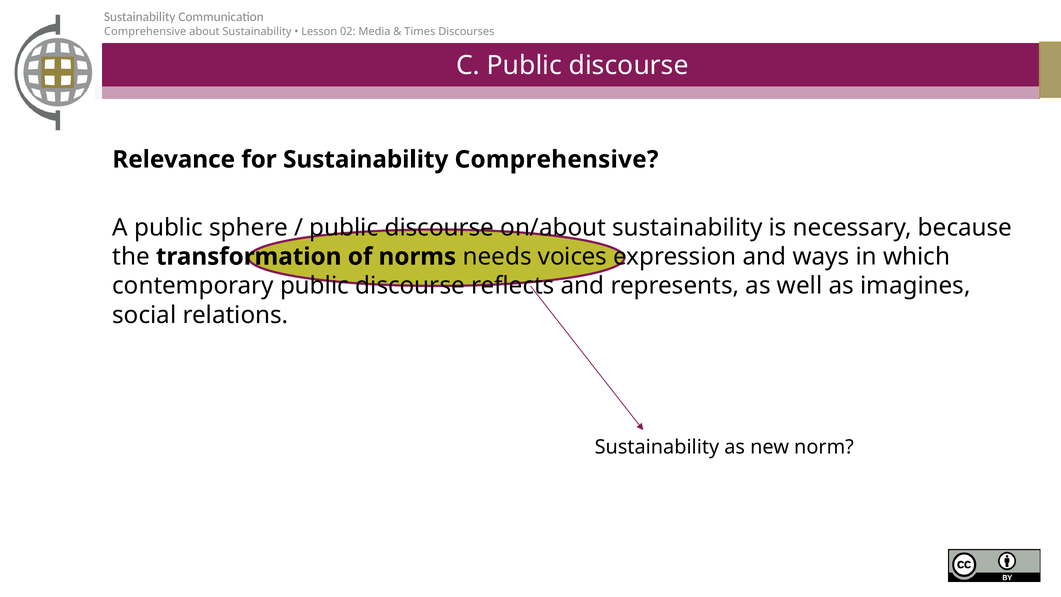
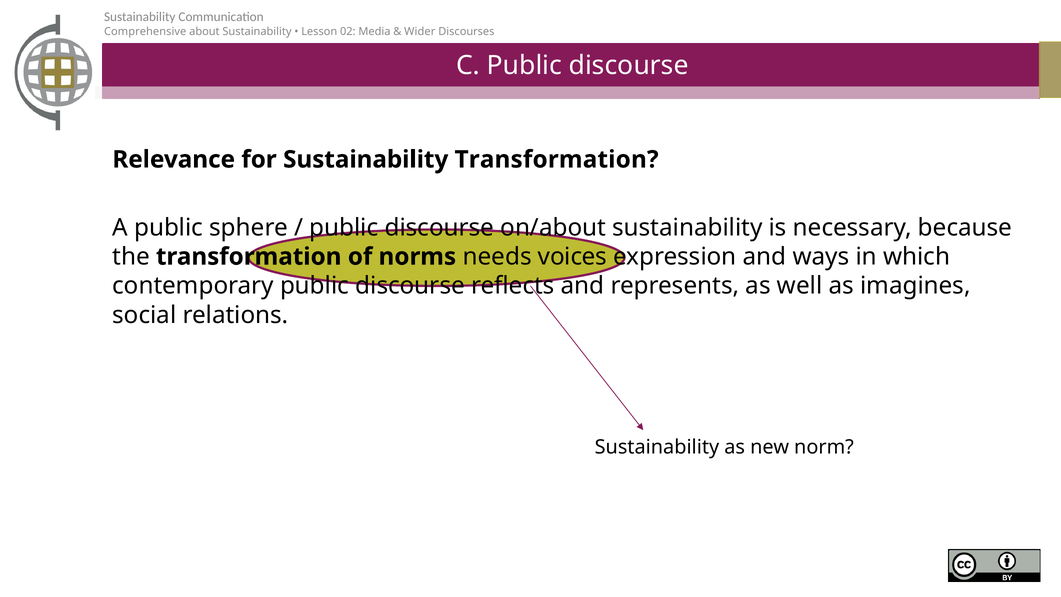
Times: Times -> Wider
Sustainability Comprehensive: Comprehensive -> Transformation
